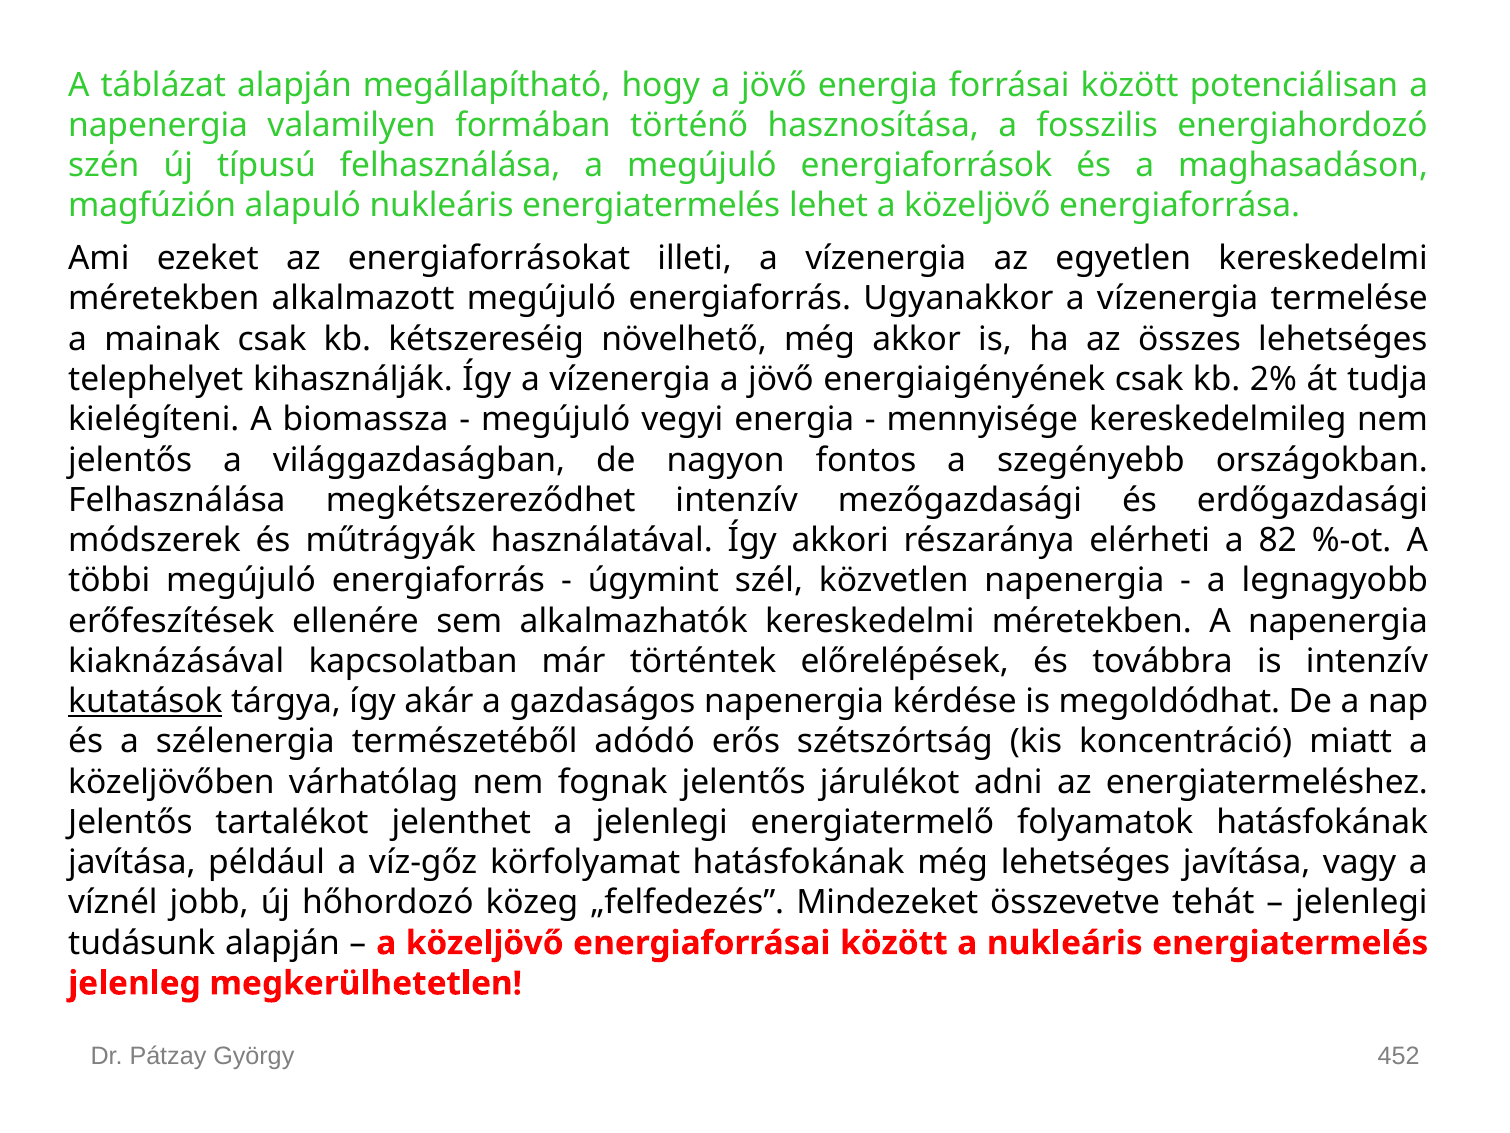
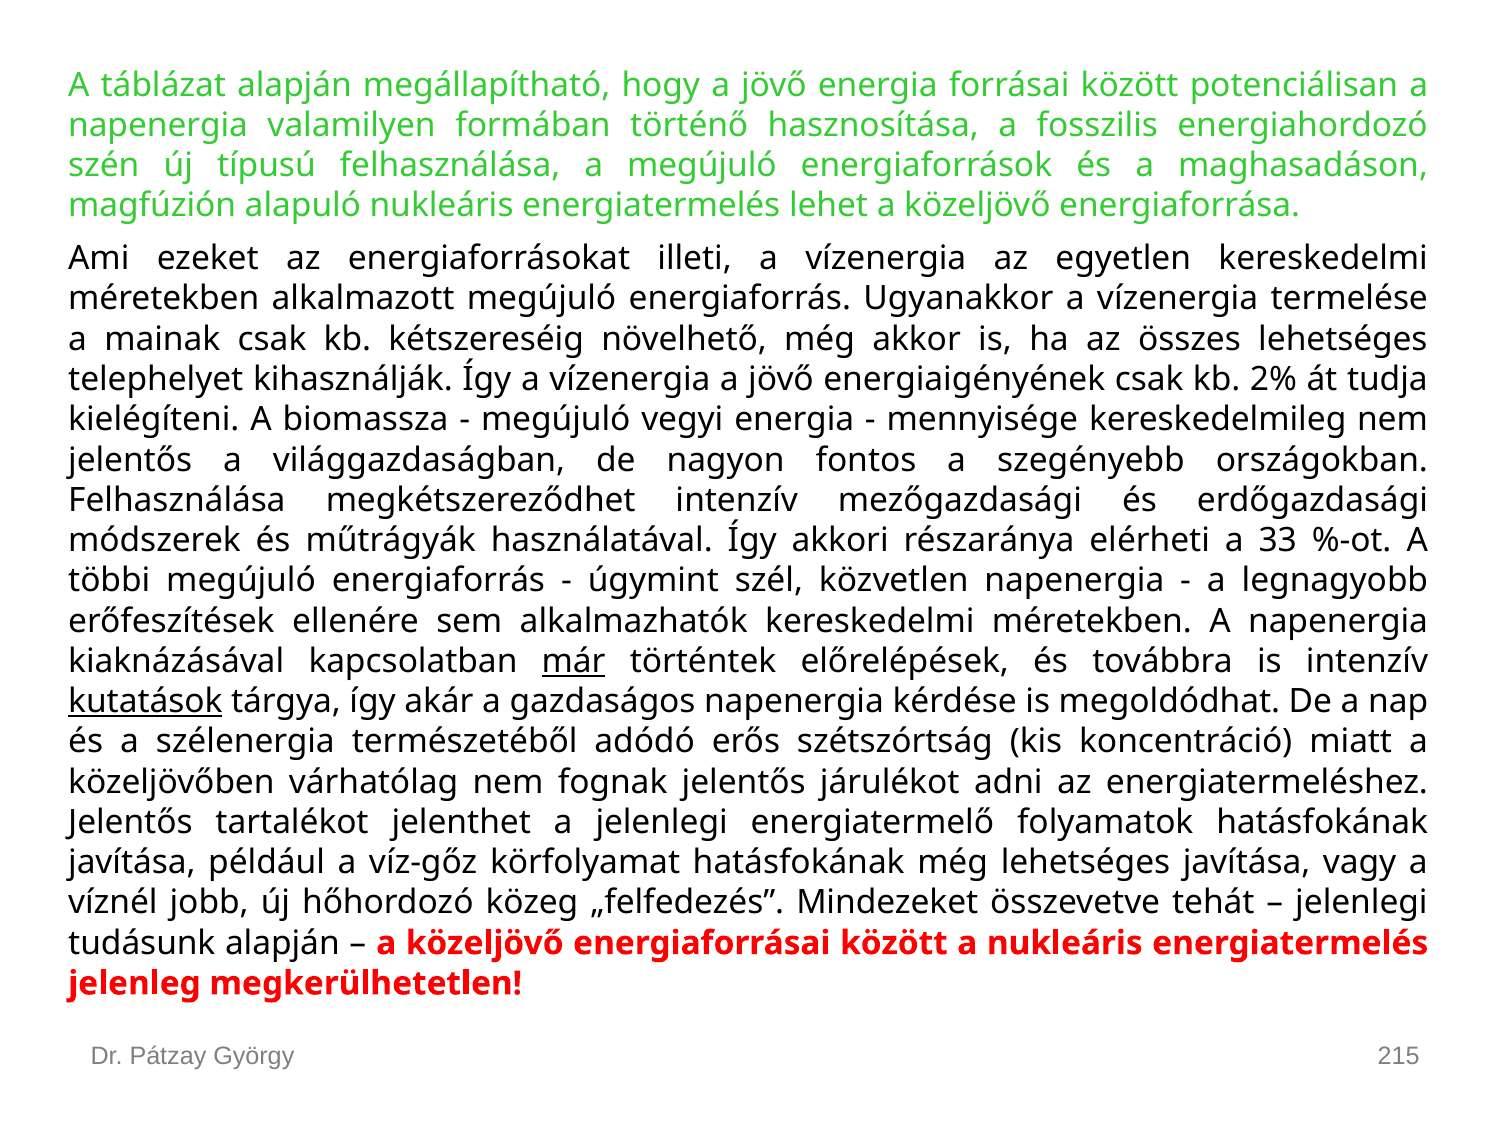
82: 82 -> 33
már underline: none -> present
452: 452 -> 215
